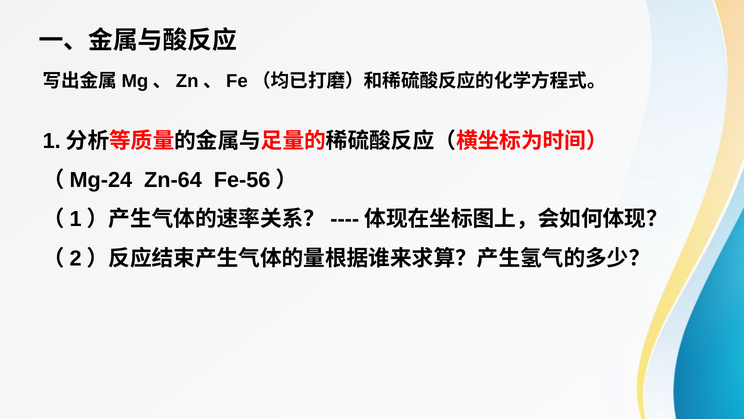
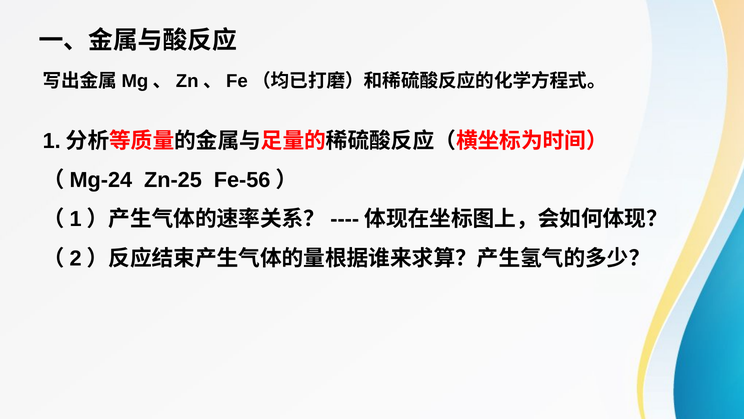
Zn-64: Zn-64 -> Zn-25
